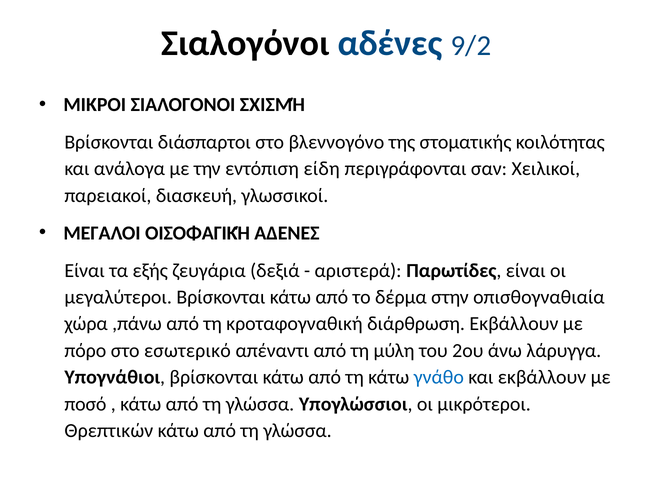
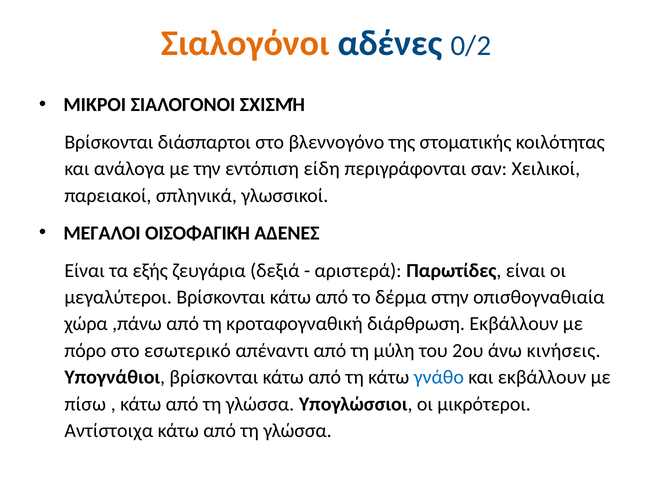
Σιαλογόνοι colour: black -> orange
9/2: 9/2 -> 0/2
διασκευή: διασκευή -> σπληνικά
λάρυγγα: λάρυγγα -> κινήσεις
ποσό: ποσό -> πίσω
Θρεπτικών: Θρεπτικών -> Αντίστοιχα
